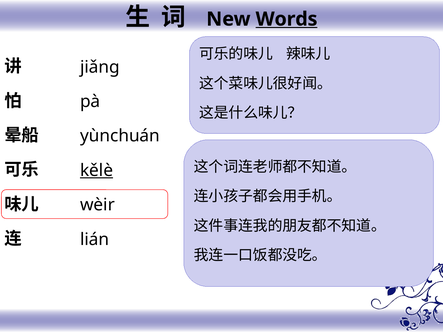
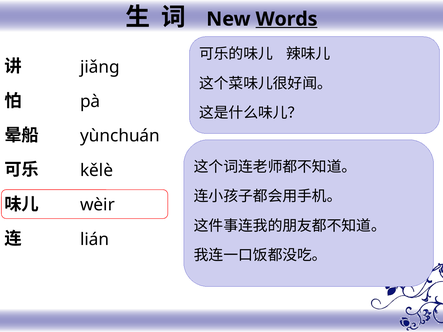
kělè underline: present -> none
